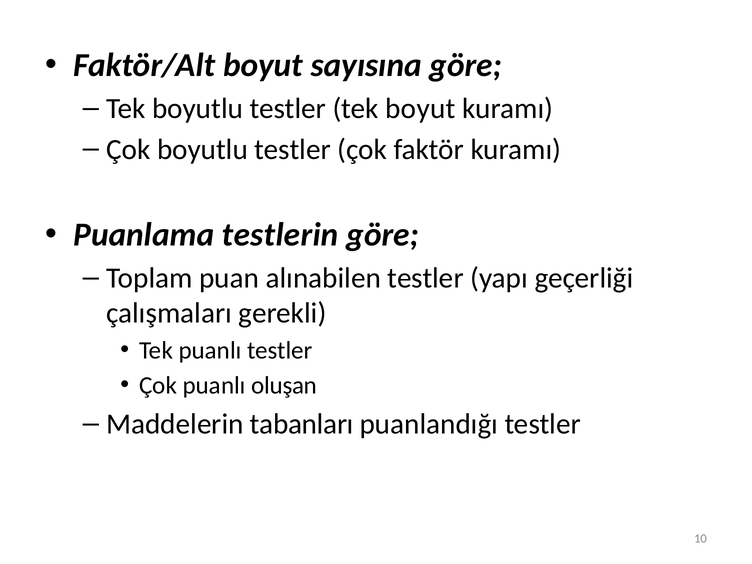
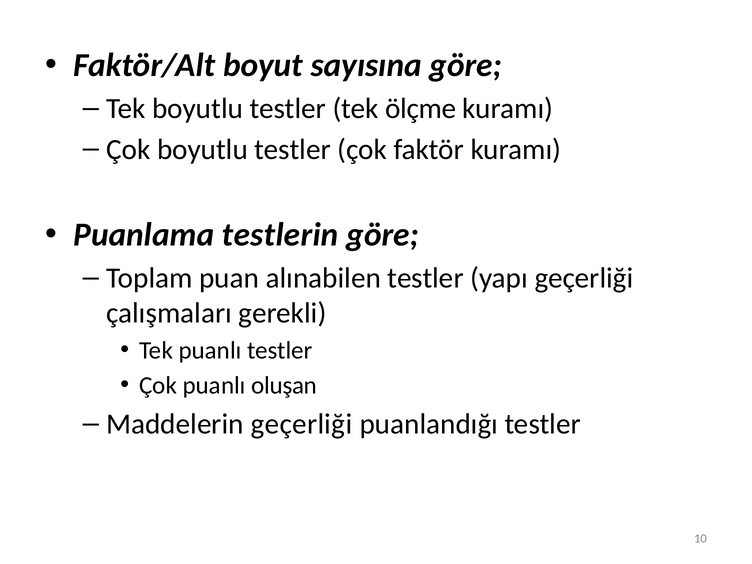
tek boyut: boyut -> ölçme
Maddelerin tabanları: tabanları -> geçerliği
